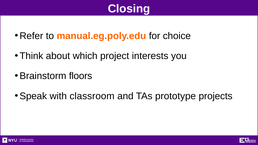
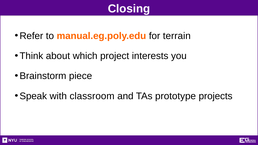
choice: choice -> terrain
floors: floors -> piece
